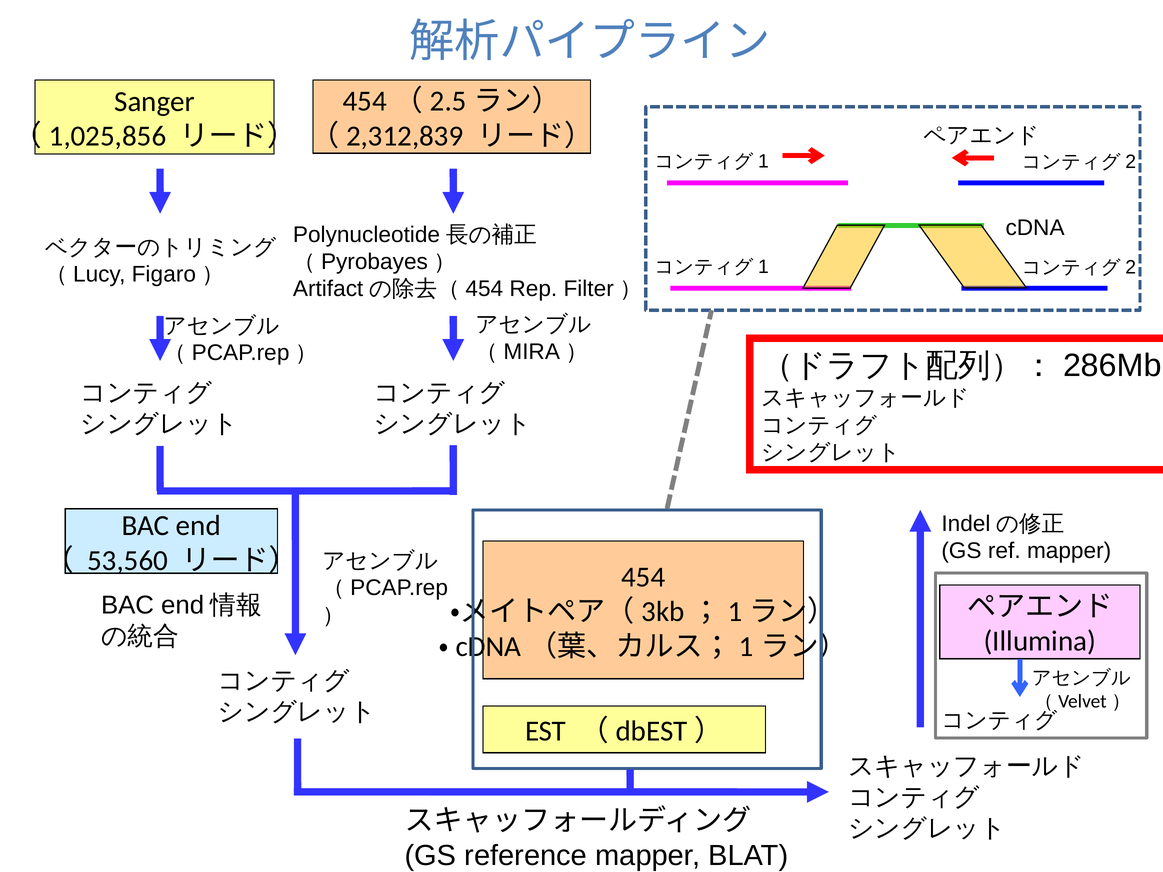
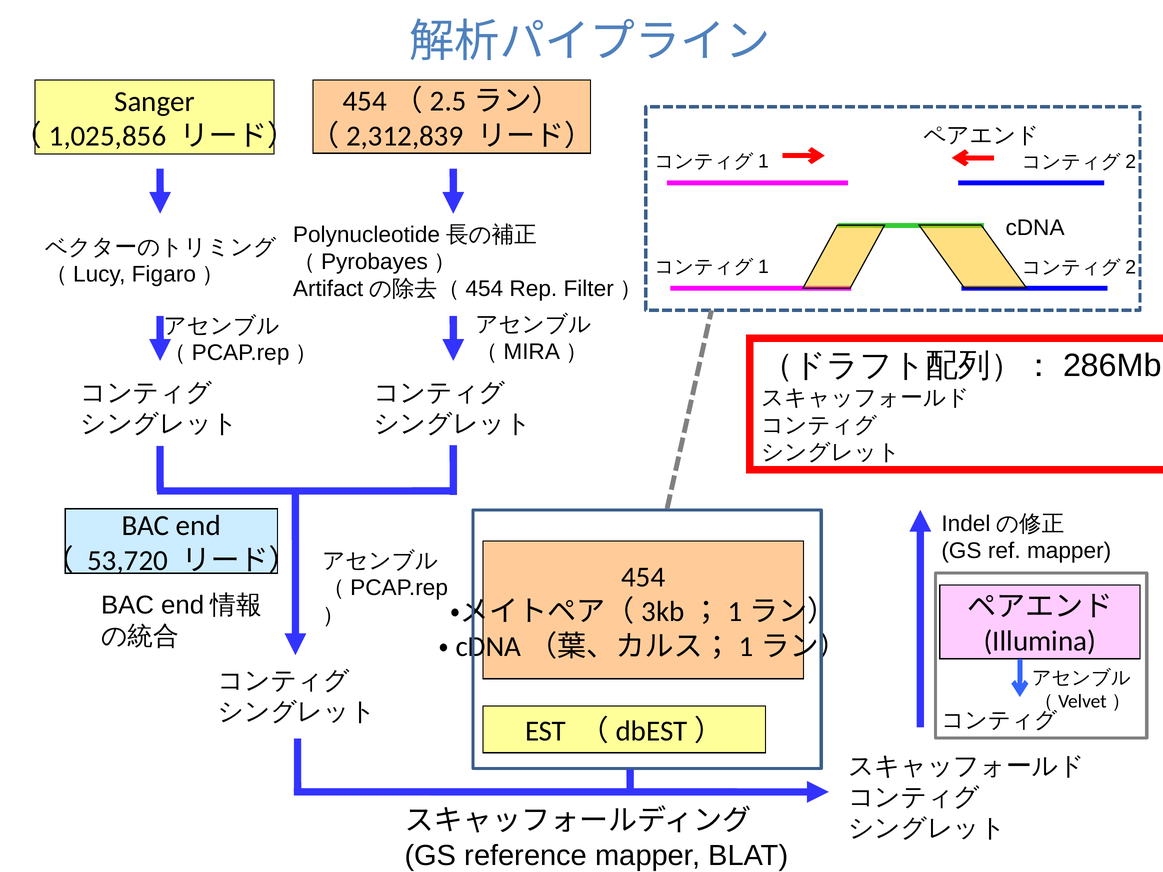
53,560: 53,560 -> 53,720
